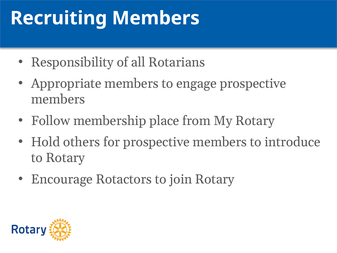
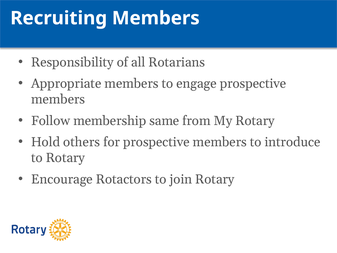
place: place -> same
